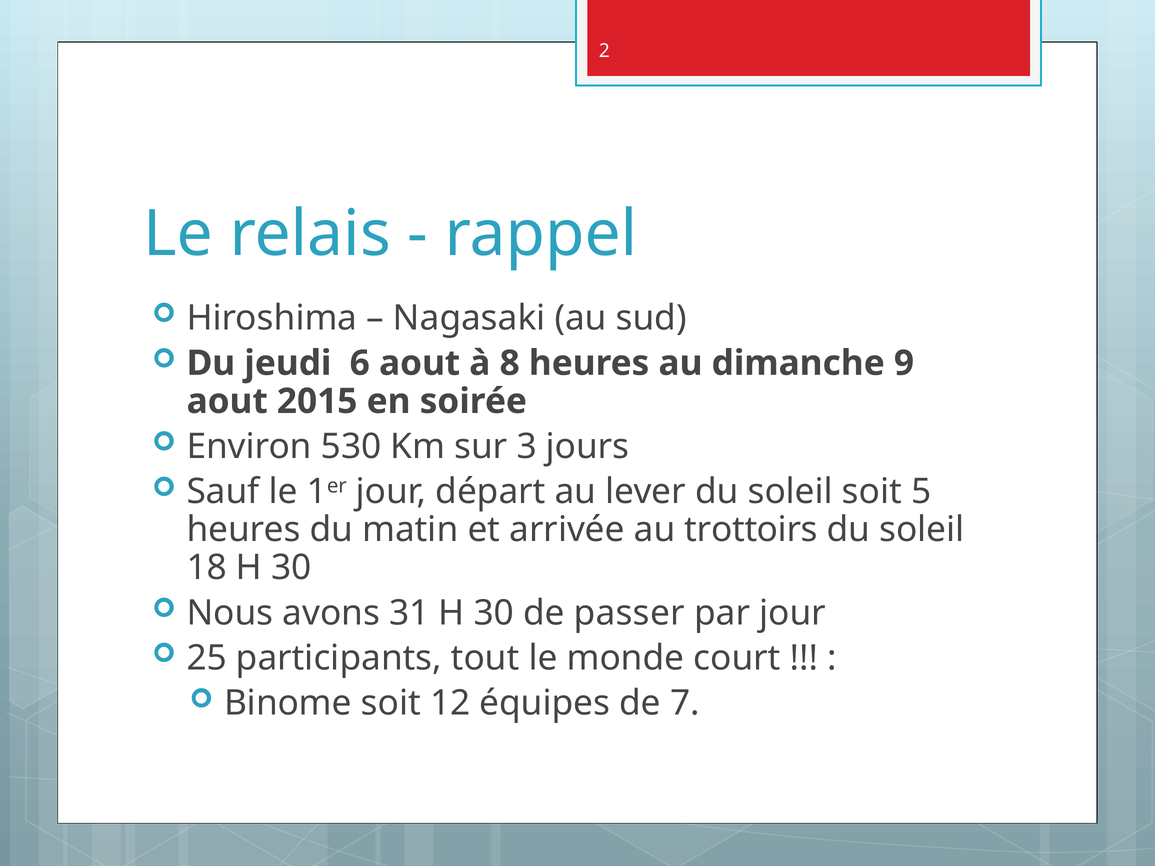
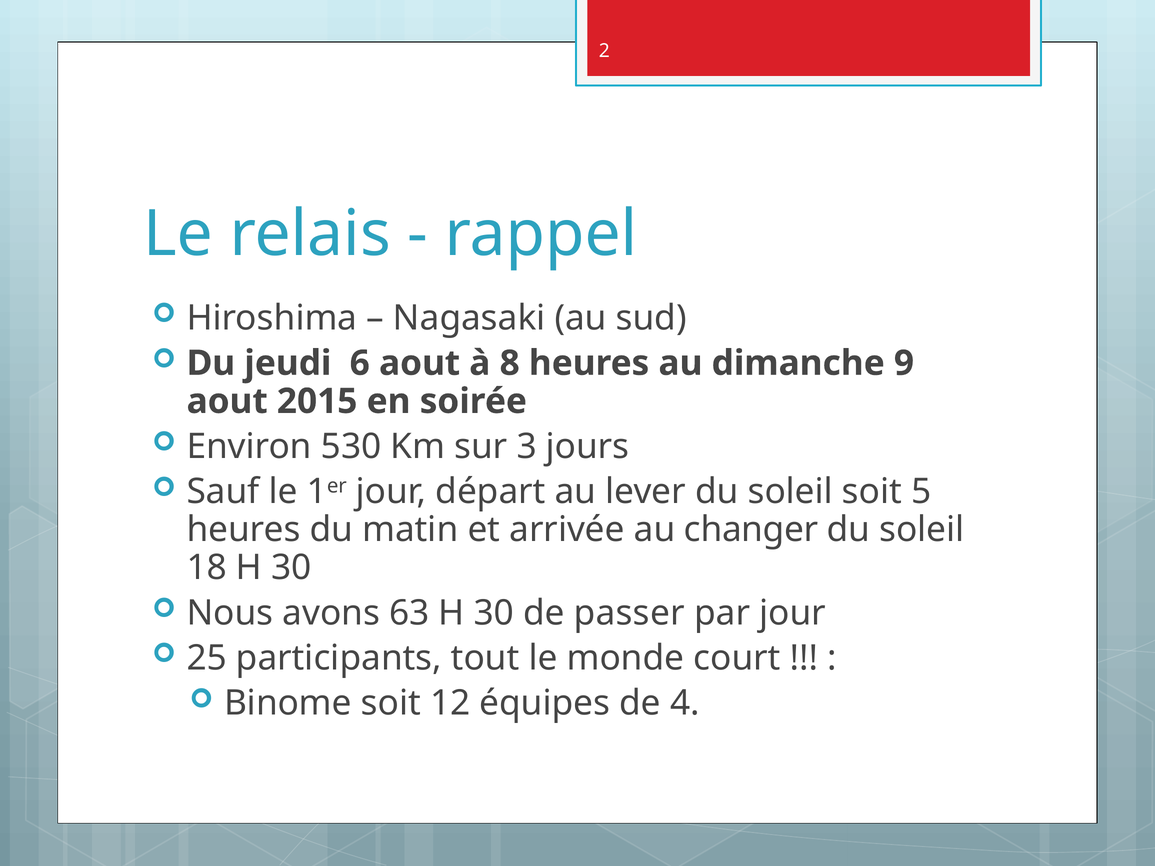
trottoirs: trottoirs -> changer
31: 31 -> 63
7: 7 -> 4
